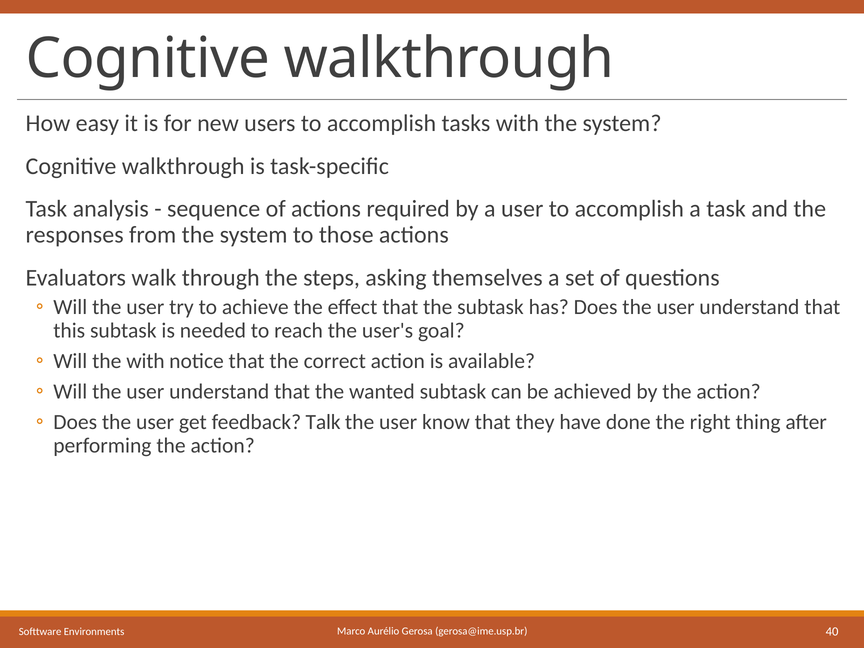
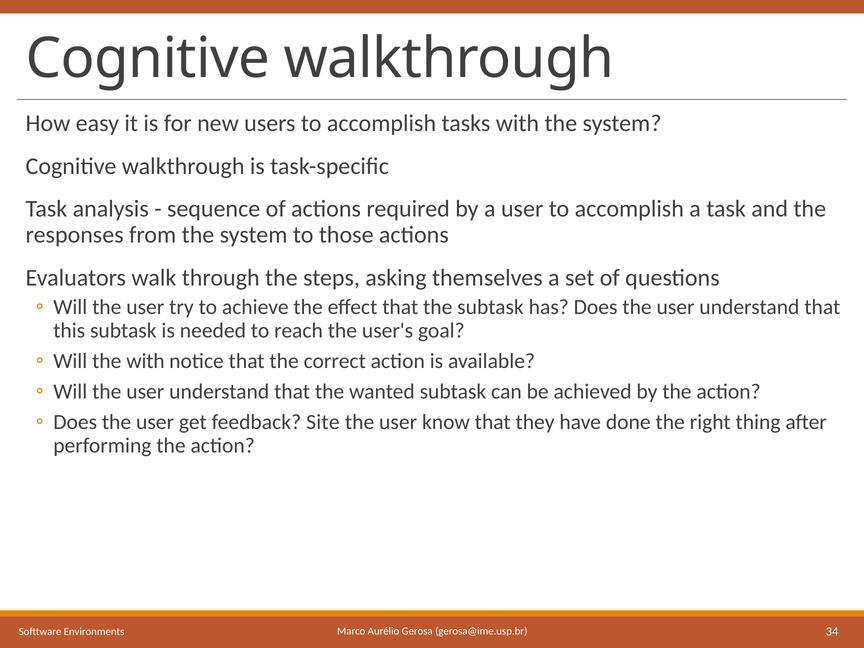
Talk: Talk -> Site
40: 40 -> 34
